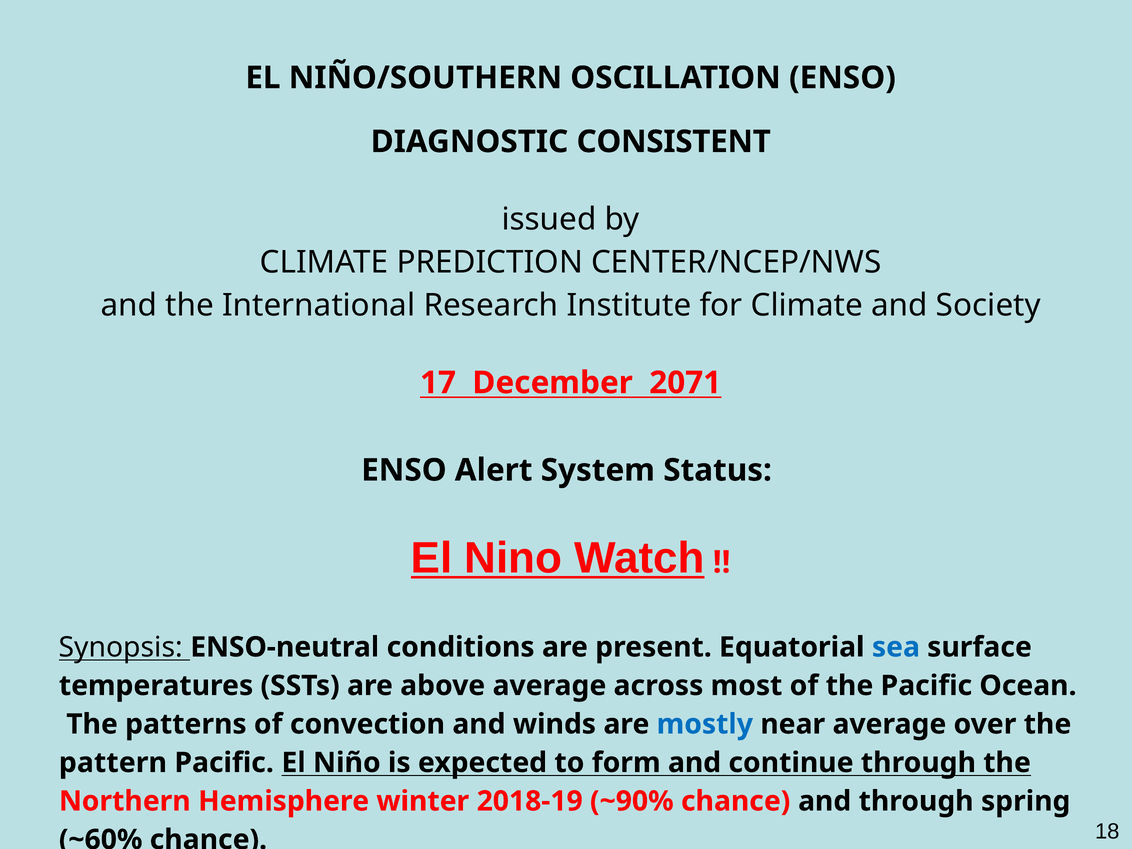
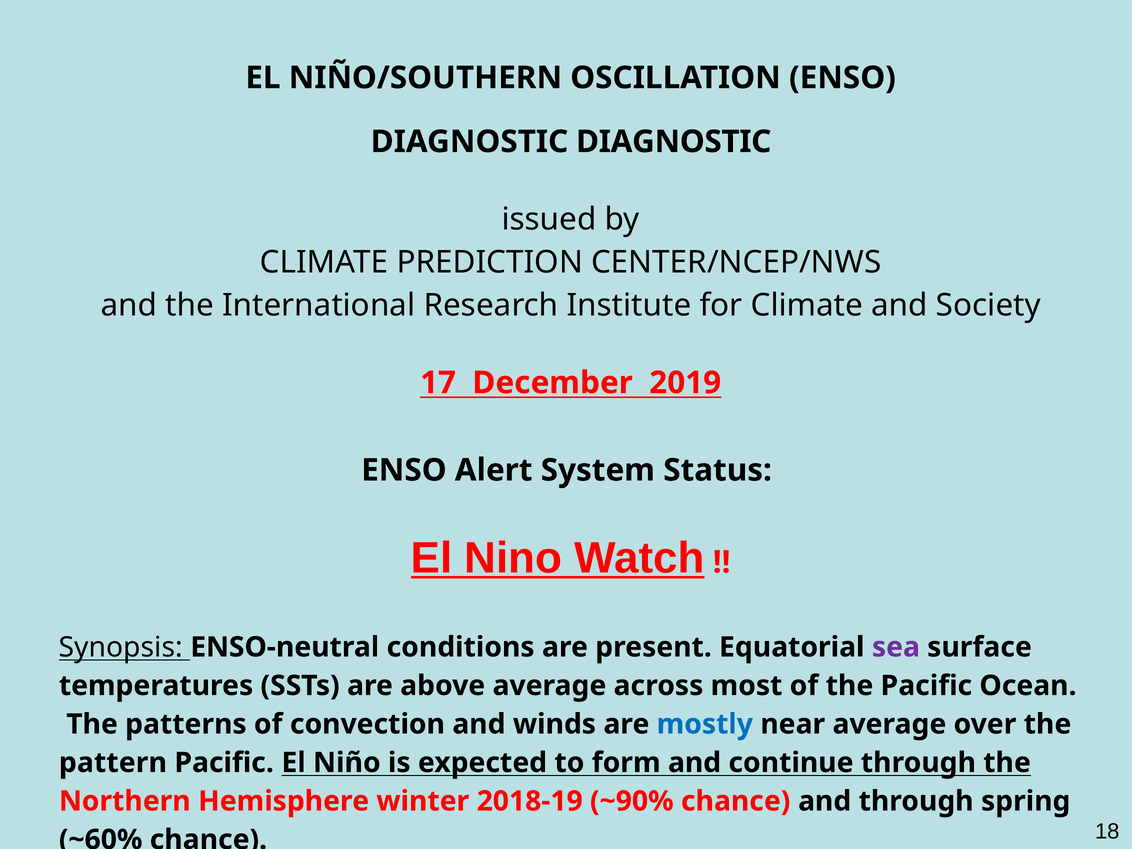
DIAGNOSTIC CONSISTENT: CONSISTENT -> DIAGNOSTIC
2071: 2071 -> 2019
sea colour: blue -> purple
